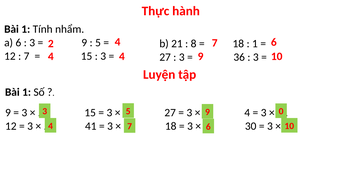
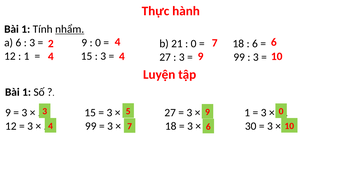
nhẩm underline: none -> present
5 at (98, 43): 5 -> 0
8 at (194, 44): 8 -> 0
1 at (255, 44): 1 -> 6
7 at (27, 56): 7 -> 1
36 at (239, 57): 36 -> 99
4 at (247, 113): 4 -> 1
41 at (91, 126): 41 -> 99
